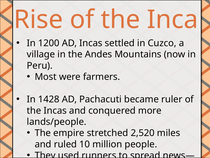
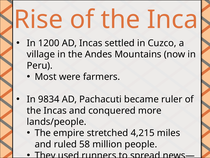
1428: 1428 -> 9834
2,520: 2,520 -> 4,215
10: 10 -> 58
